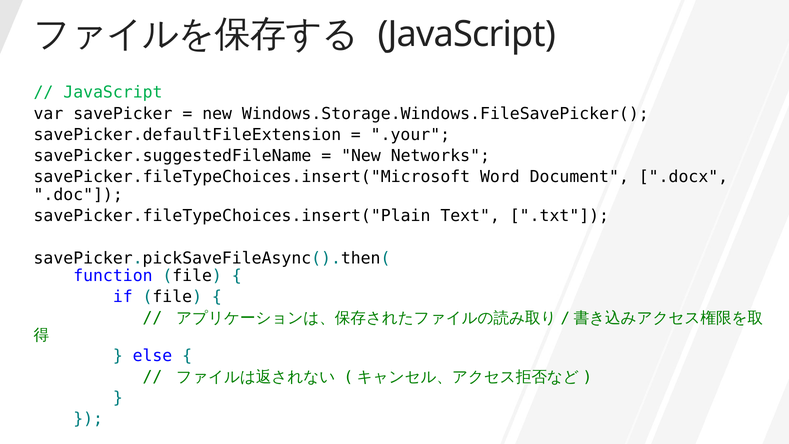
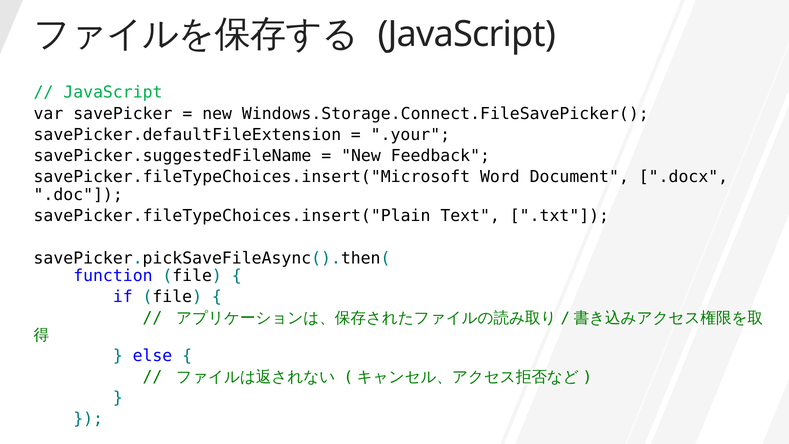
Windows.Storage.Windows.FileSavePicker(: Windows.Storage.Windows.FileSavePicker( -> Windows.Storage.Connect.FileSavePicker(
Networks: Networks -> Feedback
